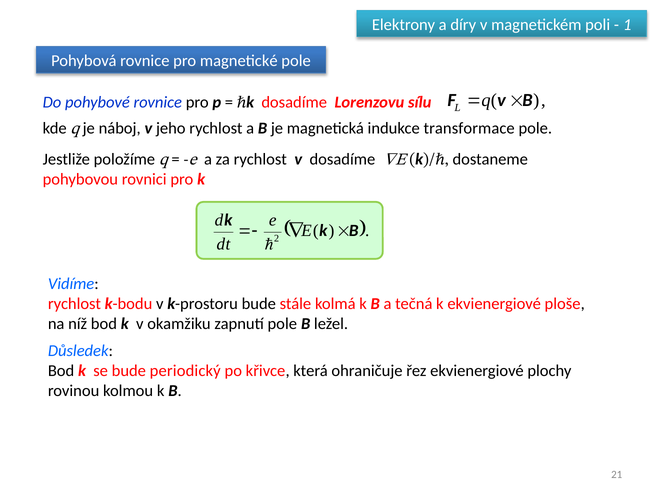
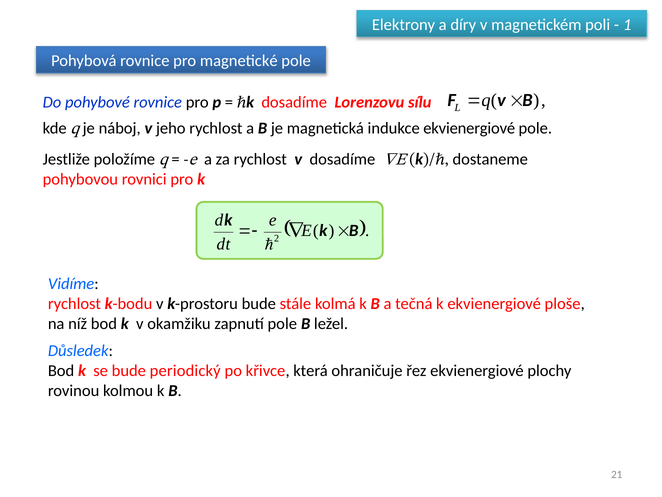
indukce transformace: transformace -> ekvienergiové
